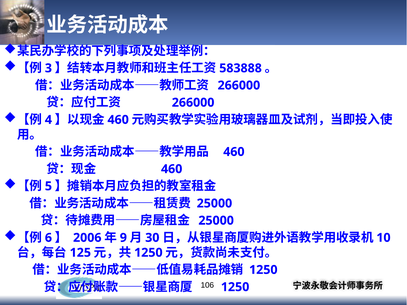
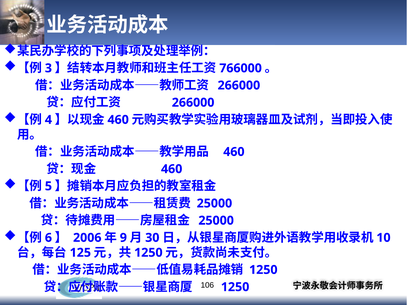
583888: 583888 -> 766000
